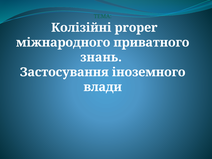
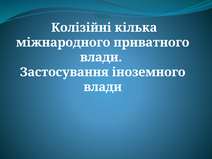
proper: proper -> кілька
знань at (101, 57): знань -> влади
